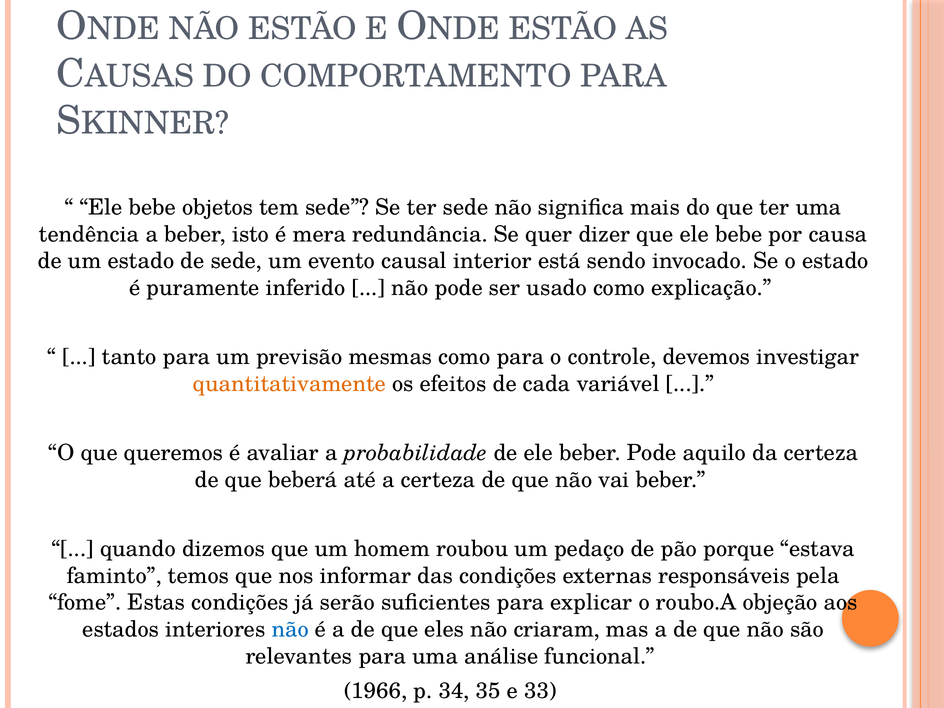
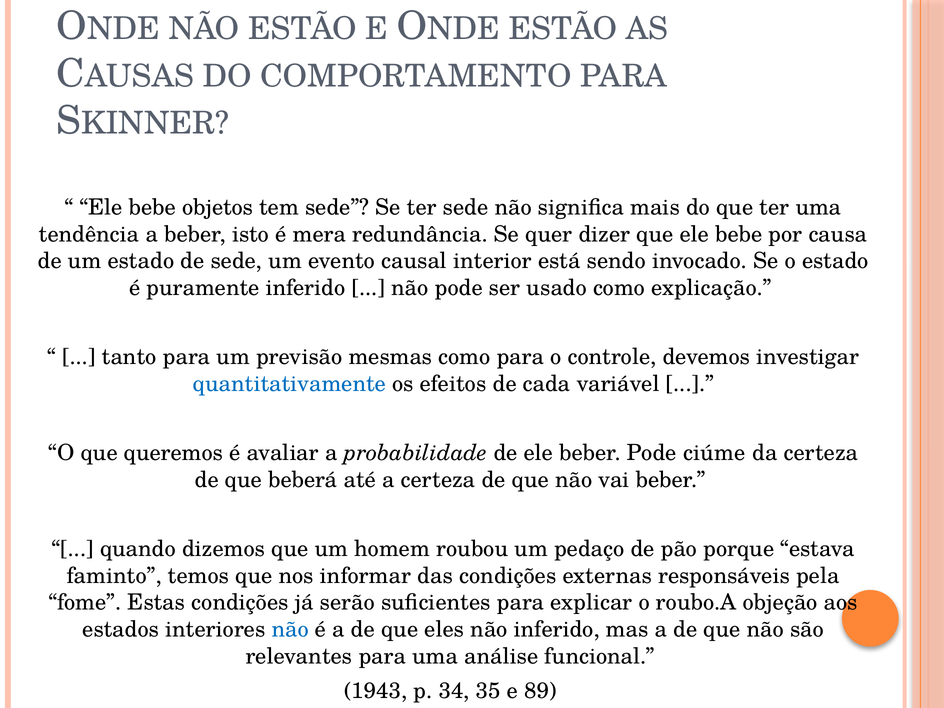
quantitativamente colour: orange -> blue
aquilo: aquilo -> ciúme
não criaram: criaram -> inferido
1966: 1966 -> 1943
33: 33 -> 89
